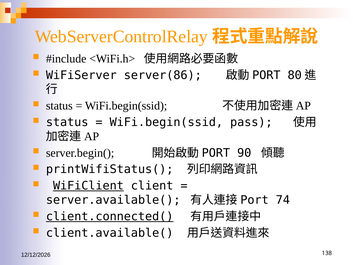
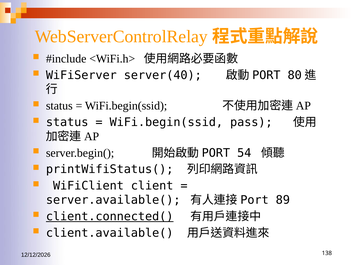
server(86: server(86 -> server(40
90: 90 -> 54
WiFiClient underline: present -> none
74: 74 -> 89
